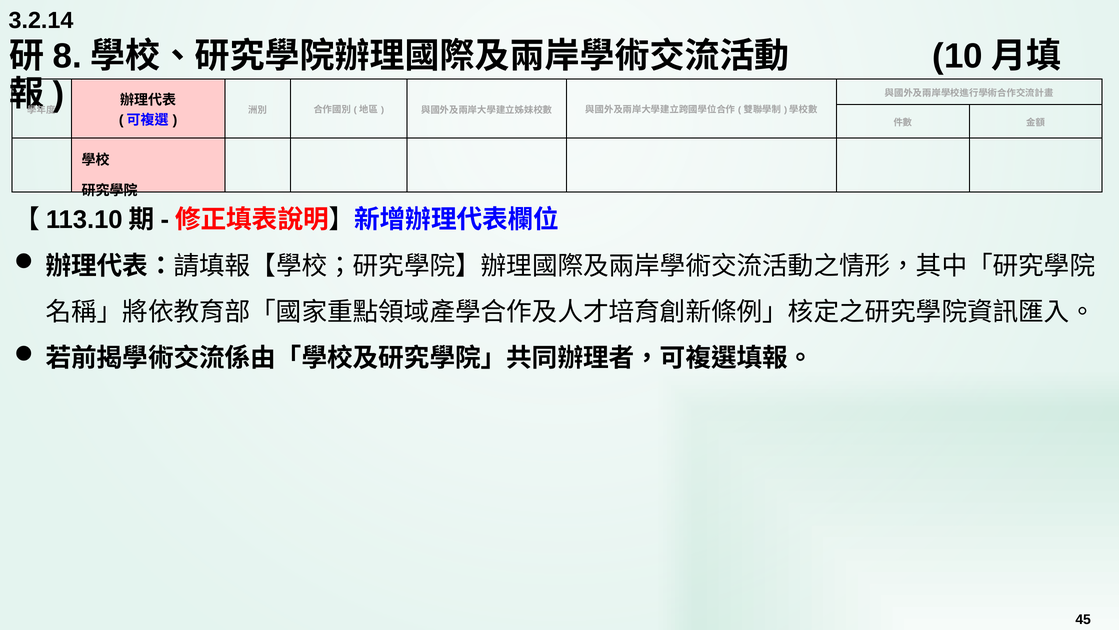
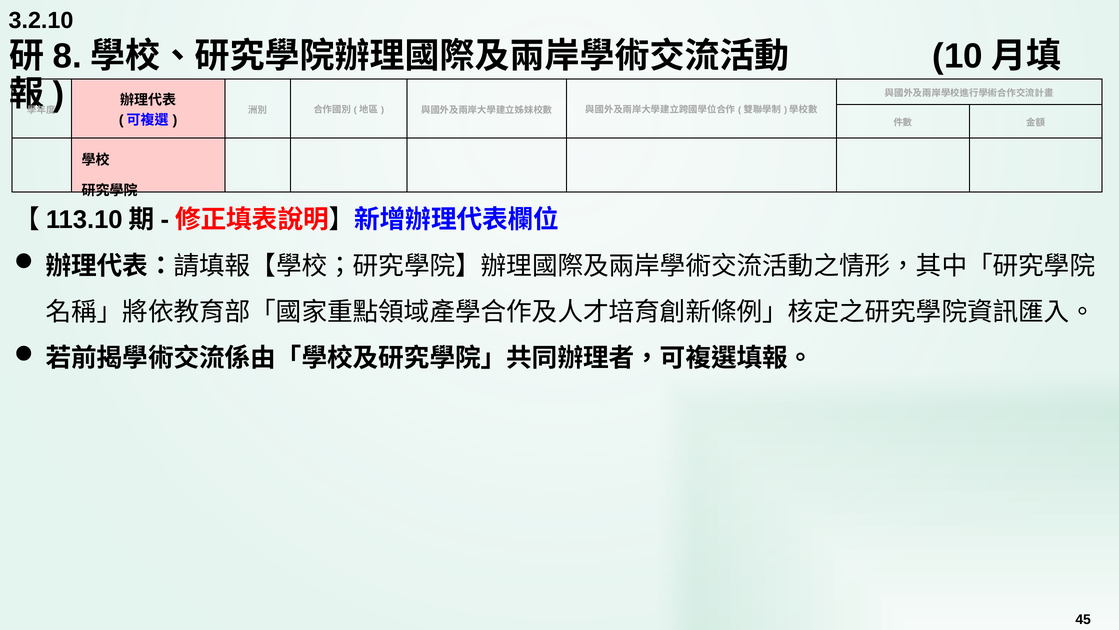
3.2.14: 3.2.14 -> 3.2.10
